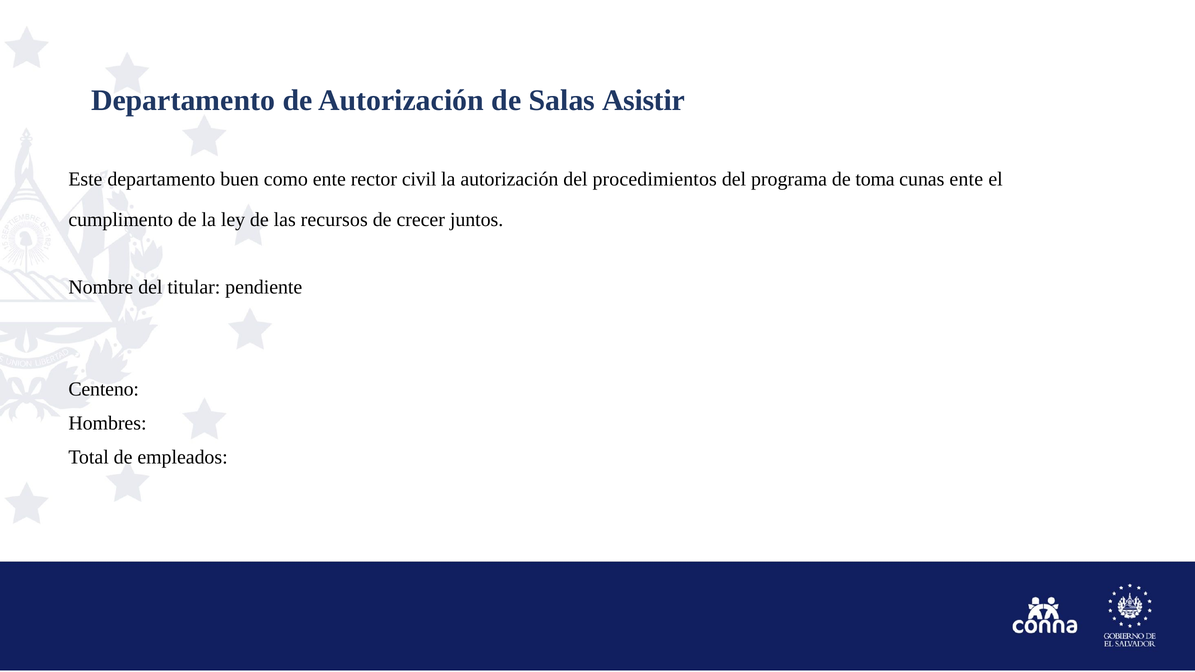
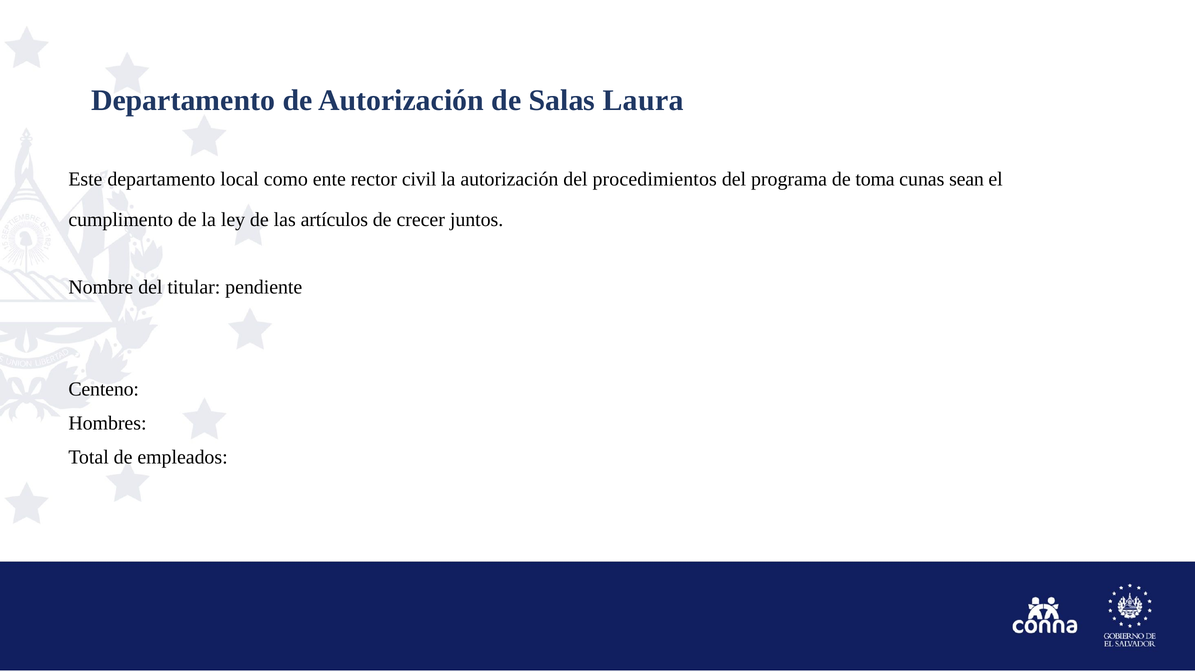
Asistir: Asistir -> Laura
buen: buen -> local
cunas ente: ente -> sean
recursos: recursos -> artículos
